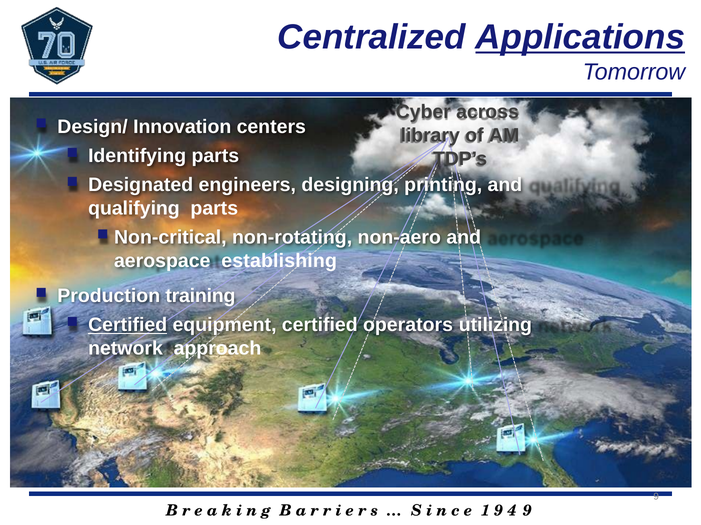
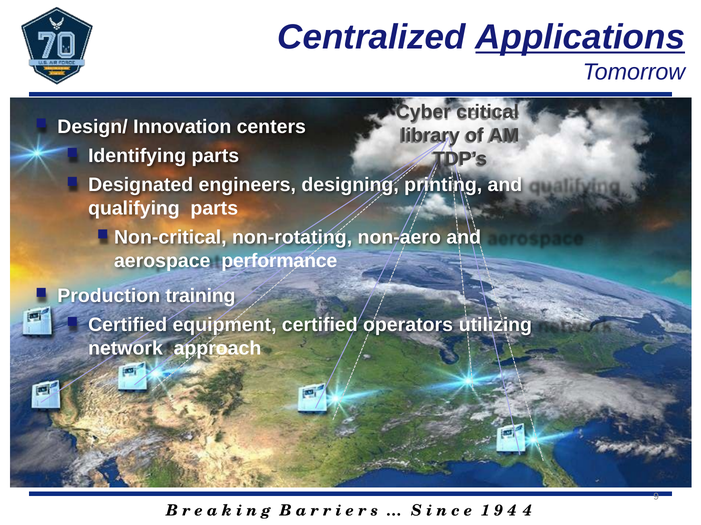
across: across -> critical
establishing: establishing -> performance
Certified at (128, 325) underline: present -> none
4 9: 9 -> 4
